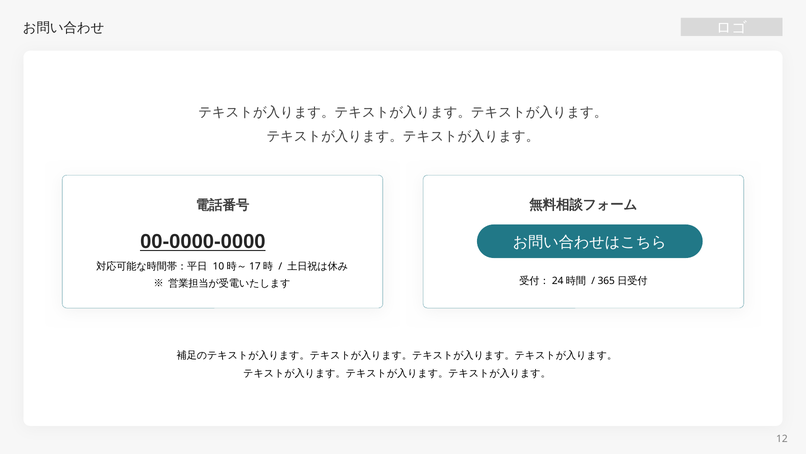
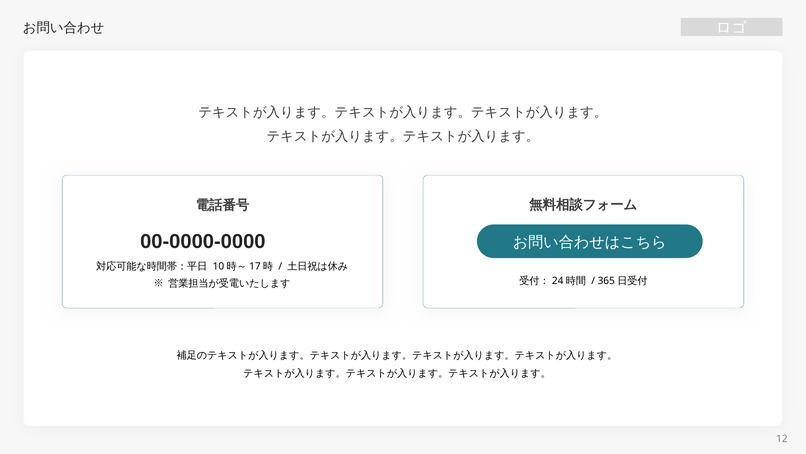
00-0000-0000 underline: present -> none
